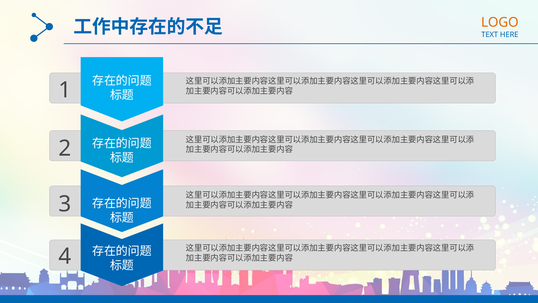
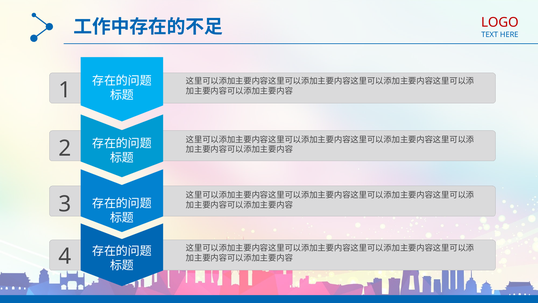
LOGO colour: orange -> red
